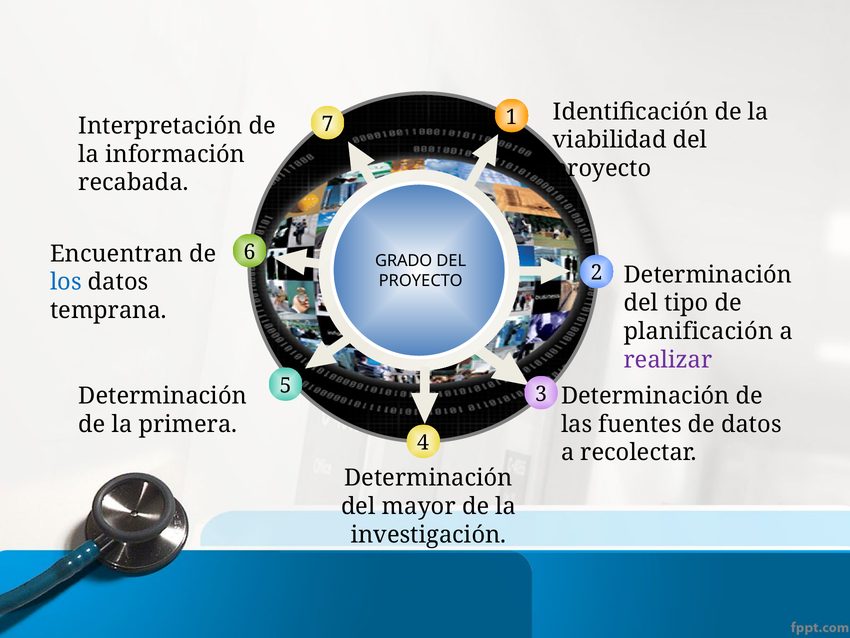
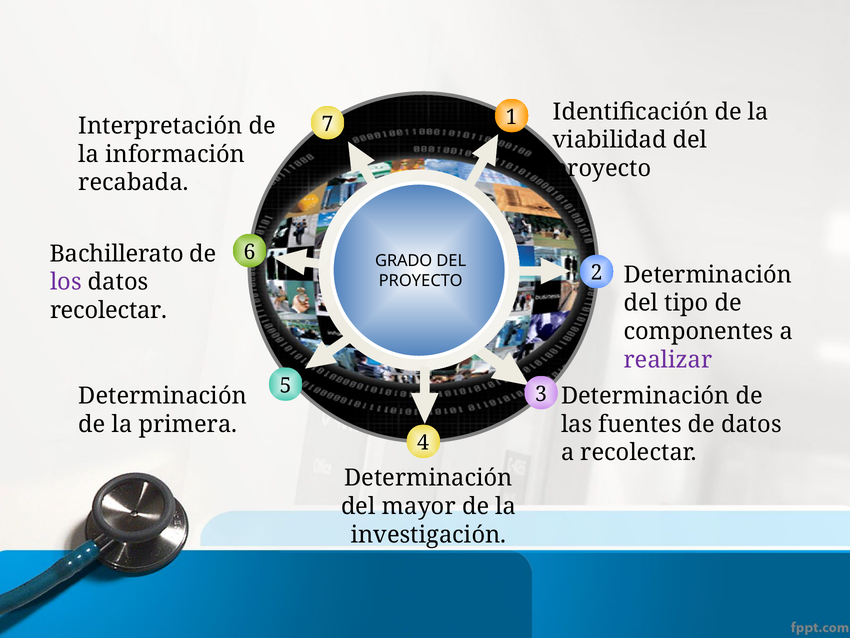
Encuentran: Encuentran -> Bachillerato
los colour: blue -> purple
temprana at (108, 310): temprana -> recolectar
planificación: planificación -> componentes
